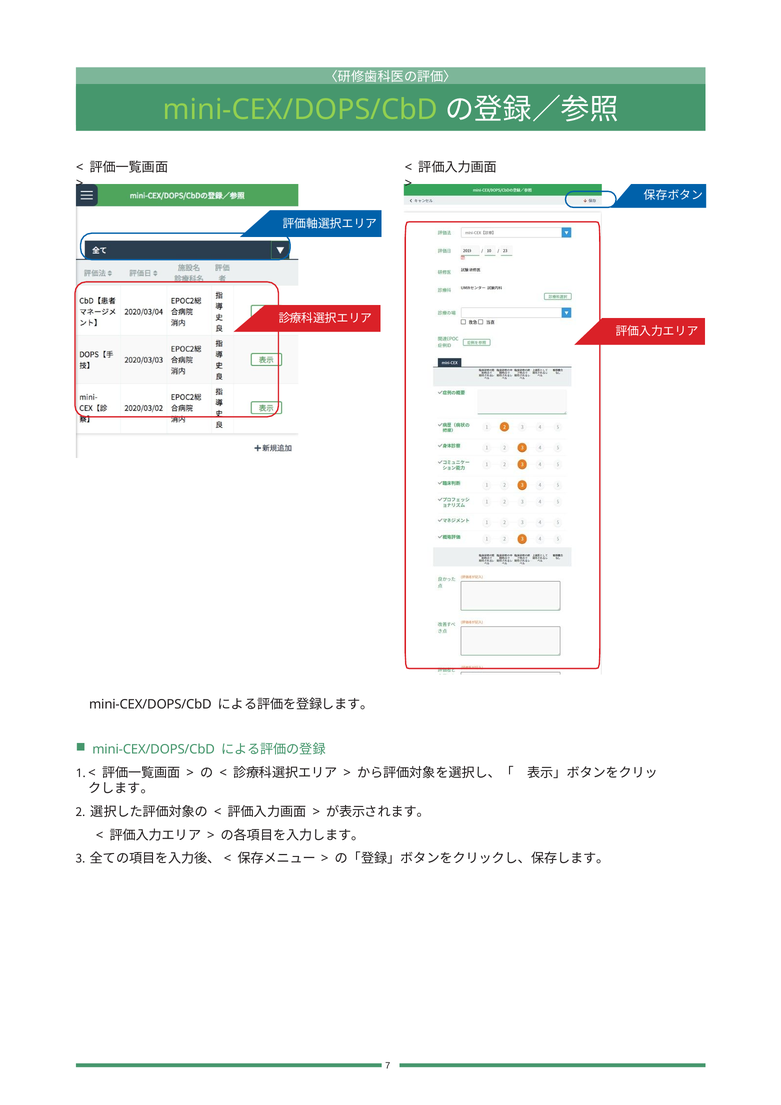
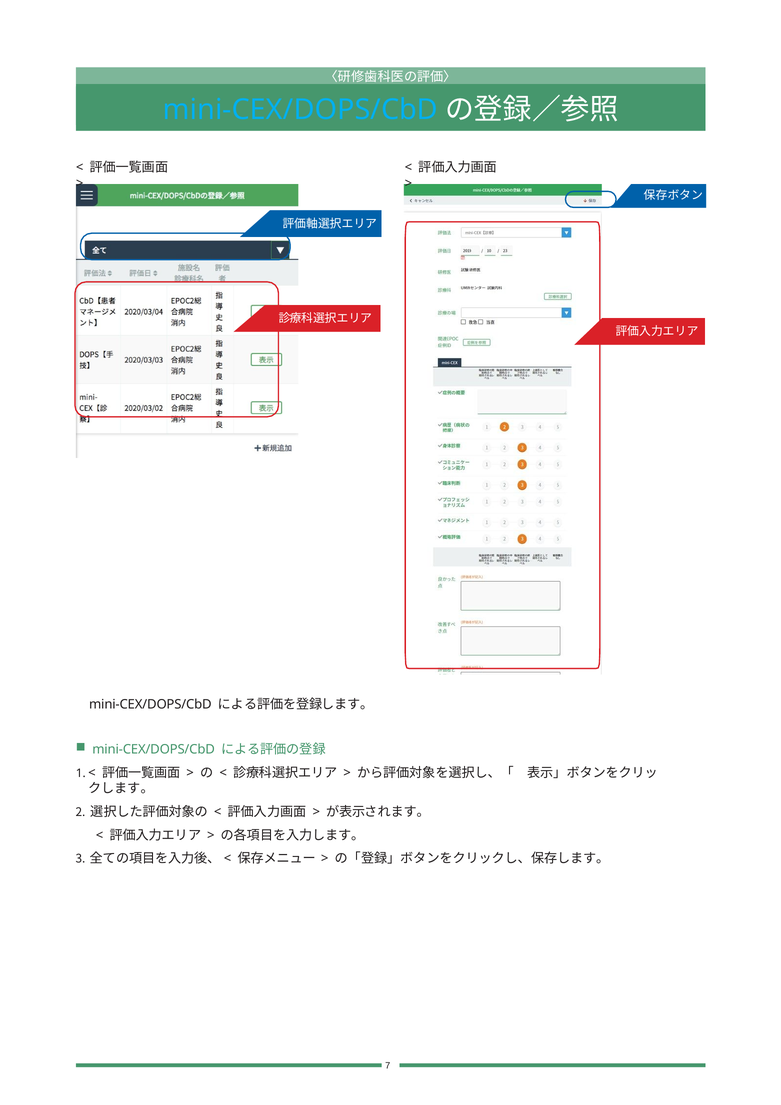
mini-CEX/DOPS/CbD at (300, 110) colour: light green -> light blue
